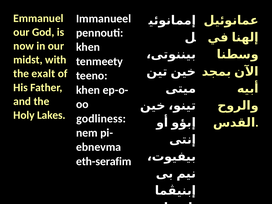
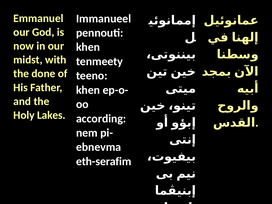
exalt: exalt -> done
godliness: godliness -> according
